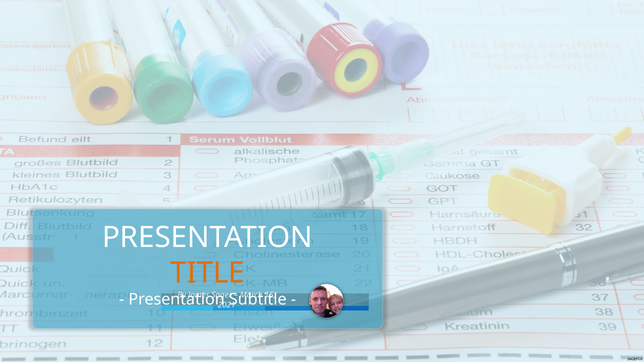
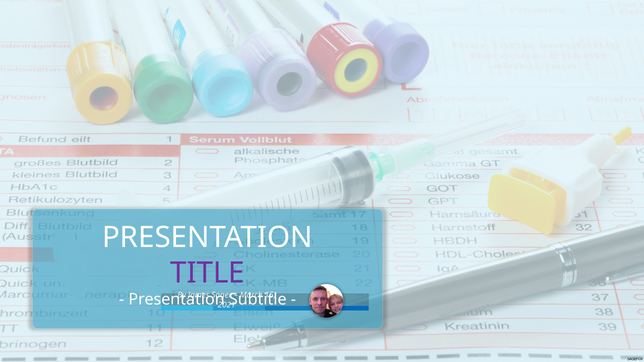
TITLE colour: orange -> purple
